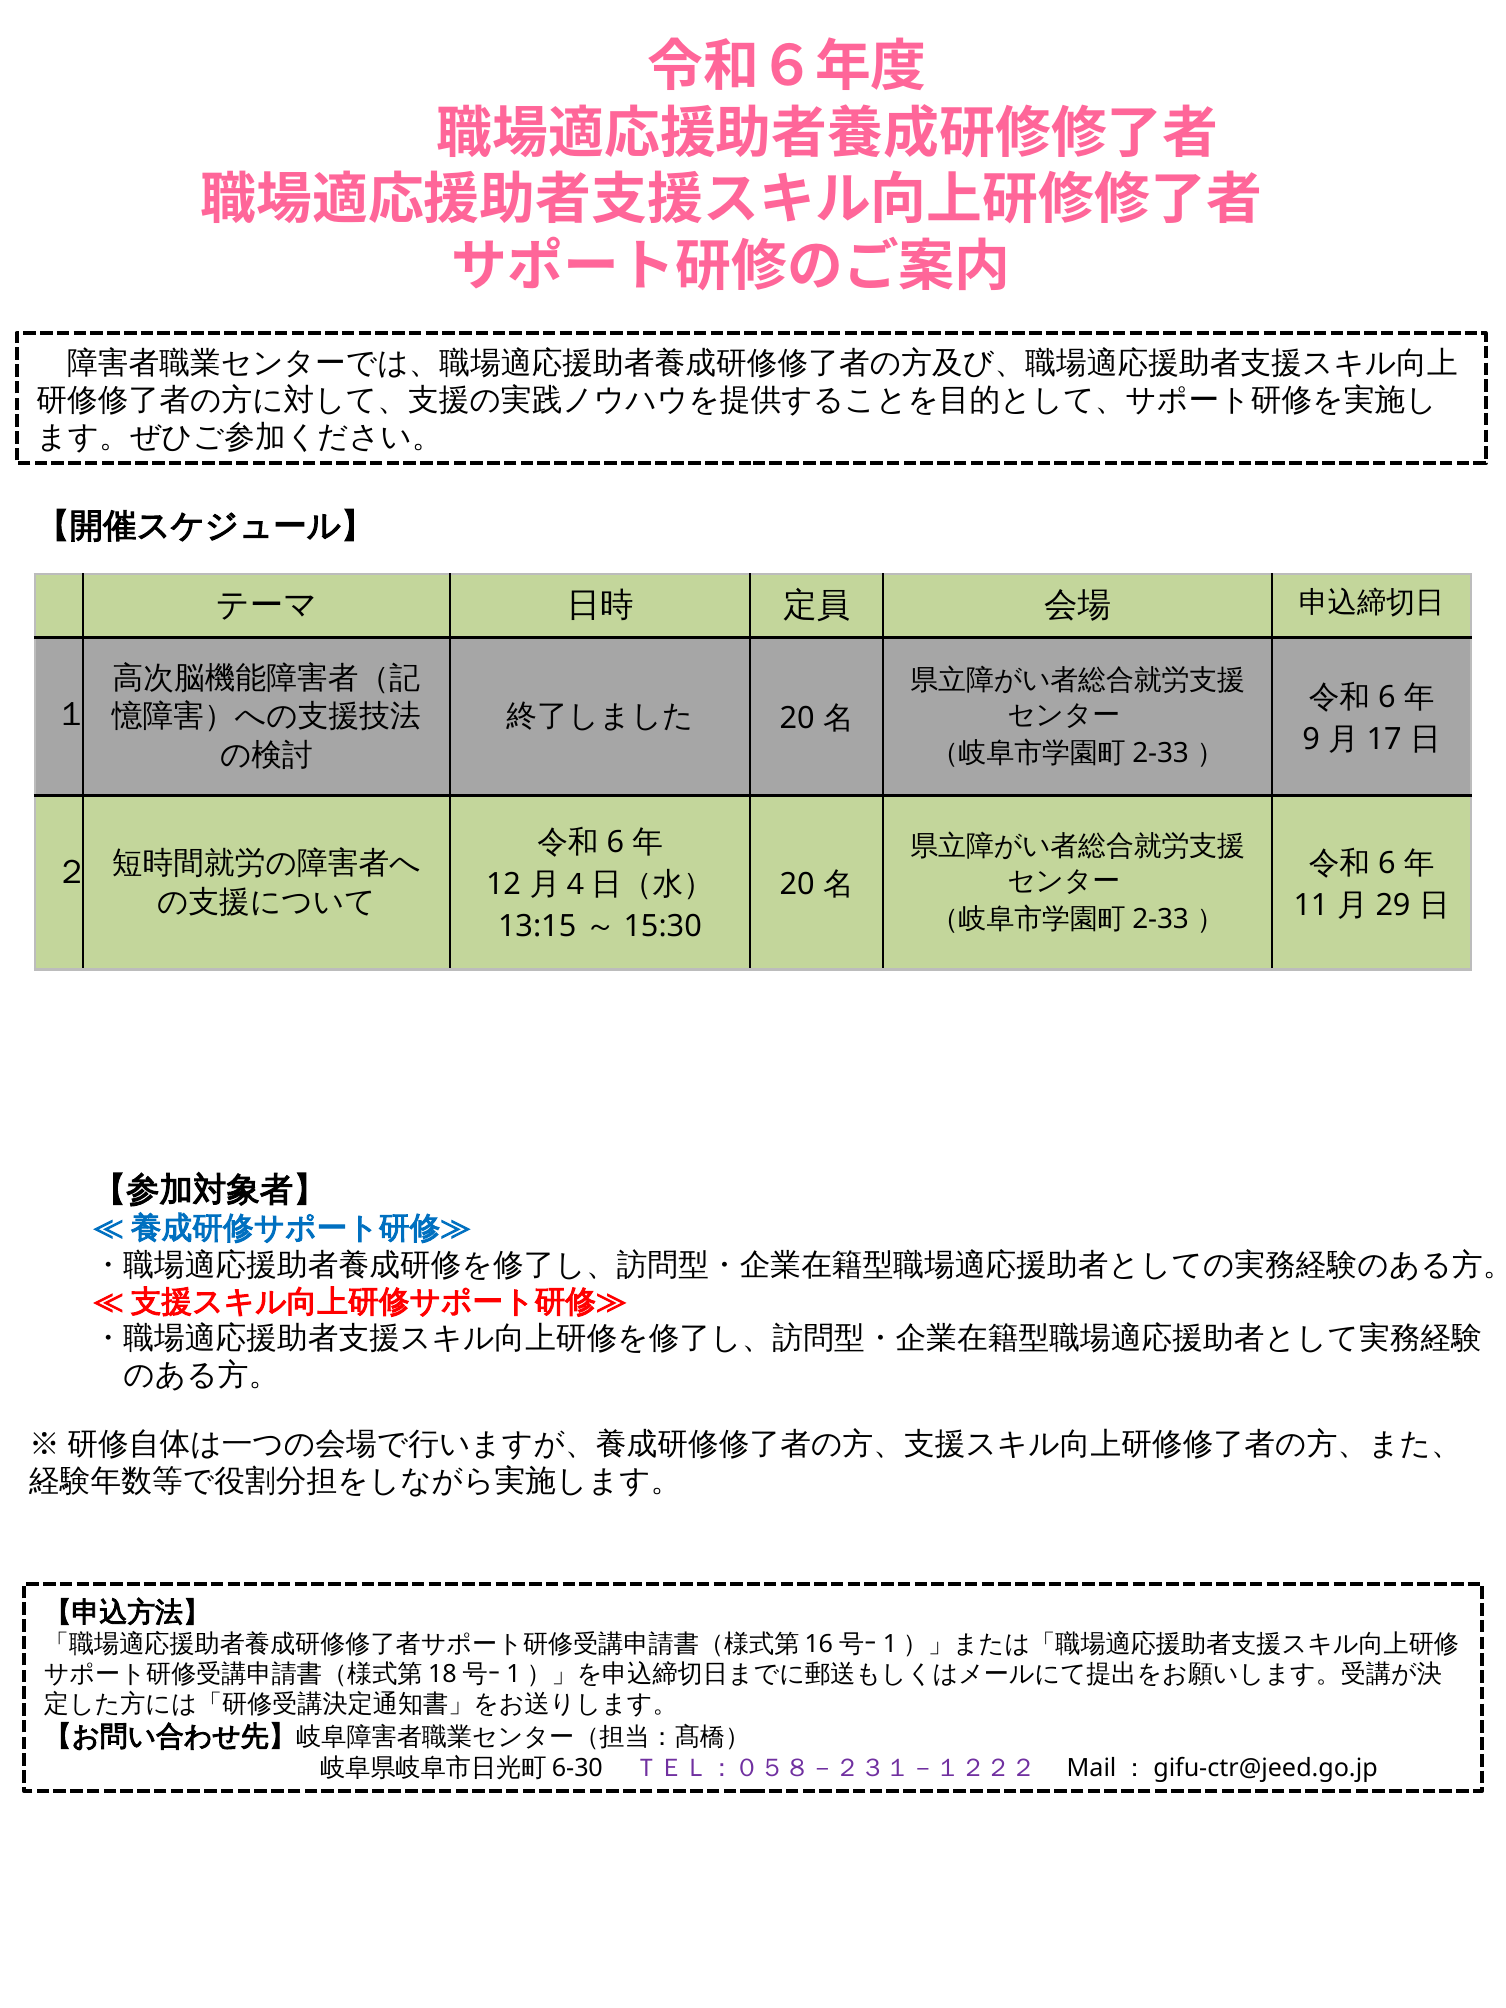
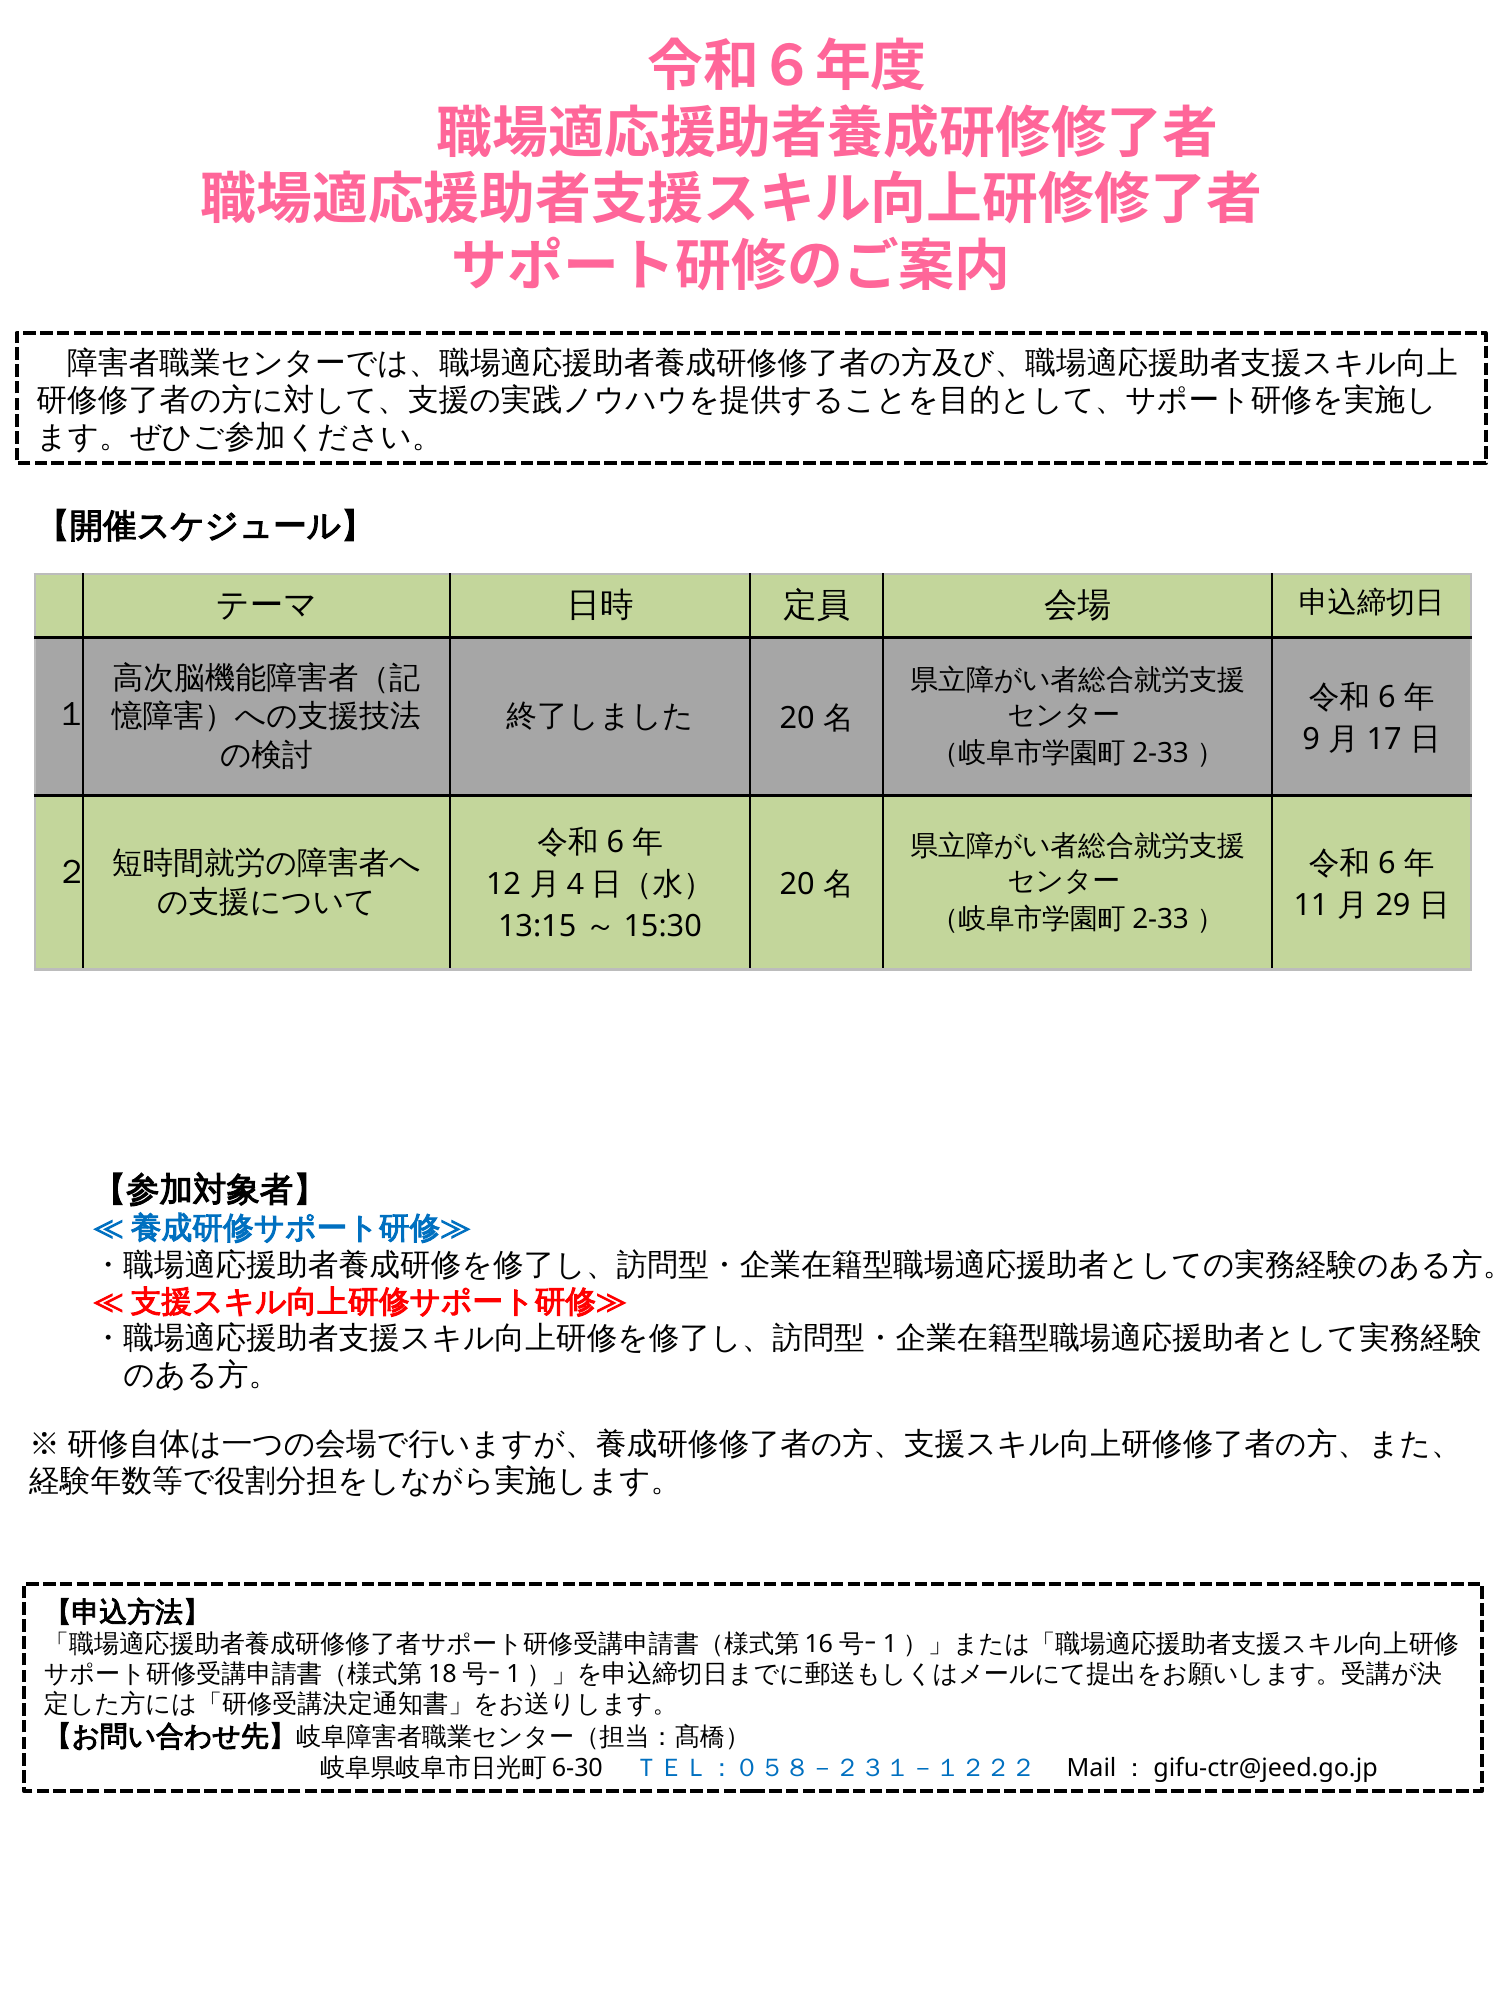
ＴＥＬ：０５８－２３１－１２２２ colour: purple -> blue
